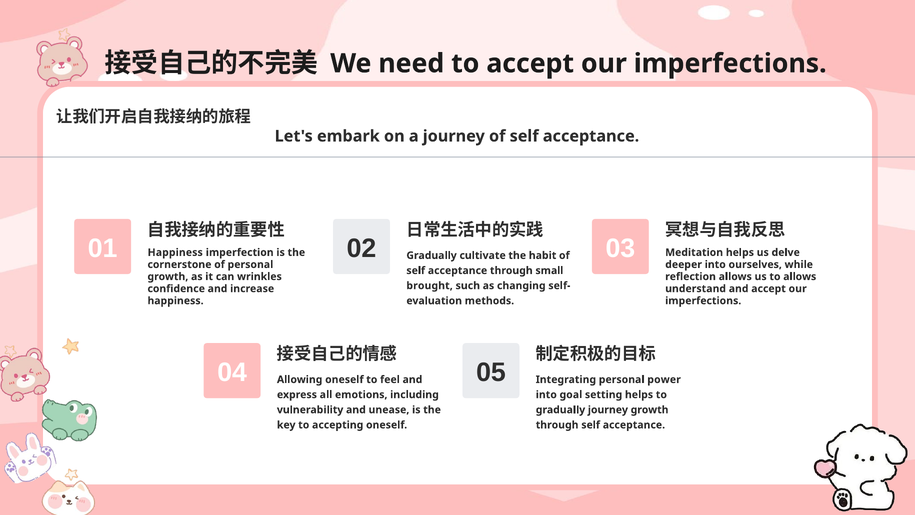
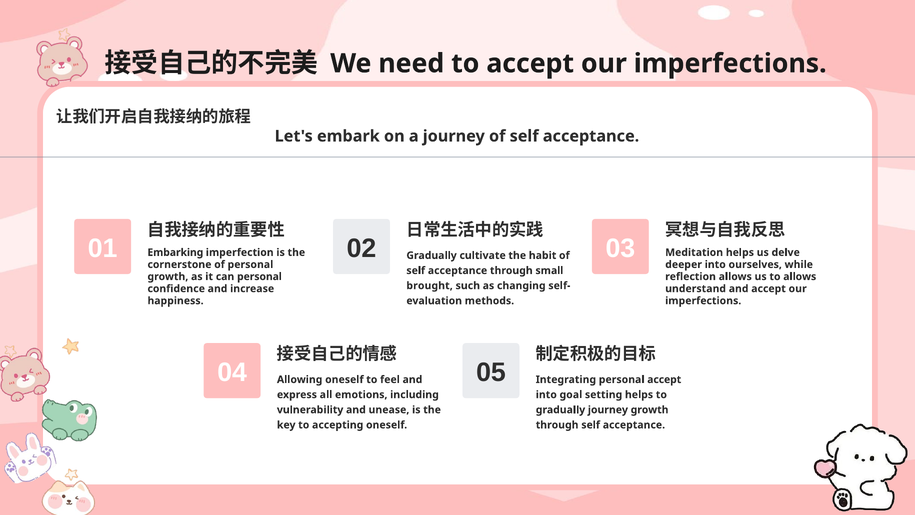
01 Happiness: Happiness -> Embarking
can wrinkles: wrinkles -> personal
personal power: power -> accept
